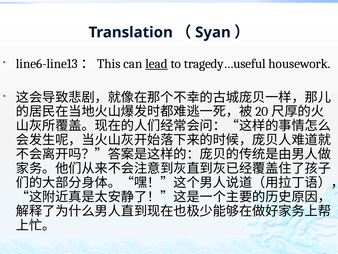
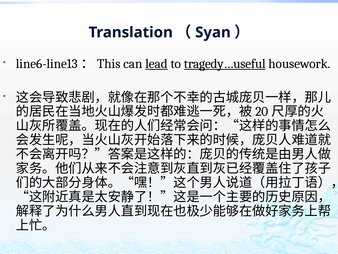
tragedy…useful underline: none -> present
